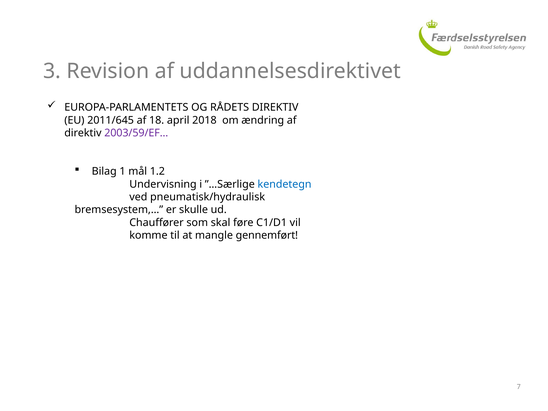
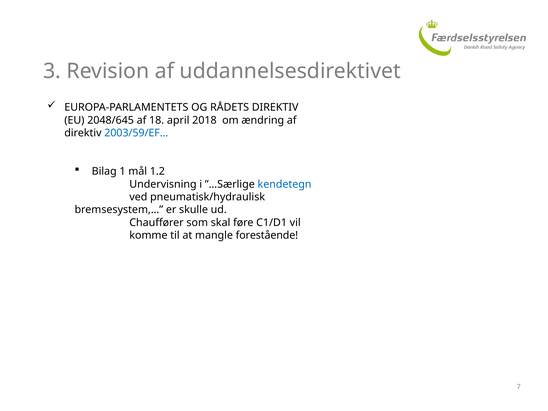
2011/645: 2011/645 -> 2048/645
2003/59/EF… colour: purple -> blue
gennemført: gennemført -> forestående
